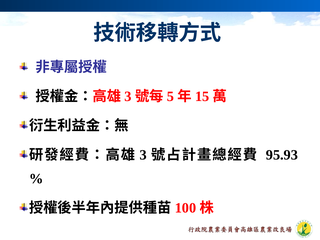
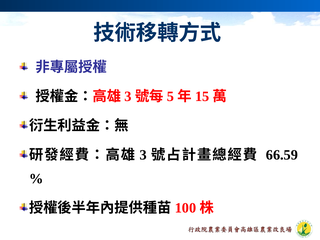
95.93: 95.93 -> 66.59
